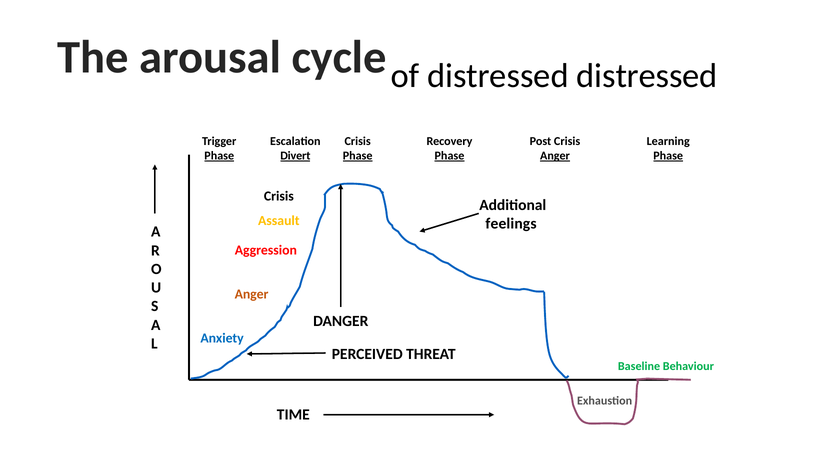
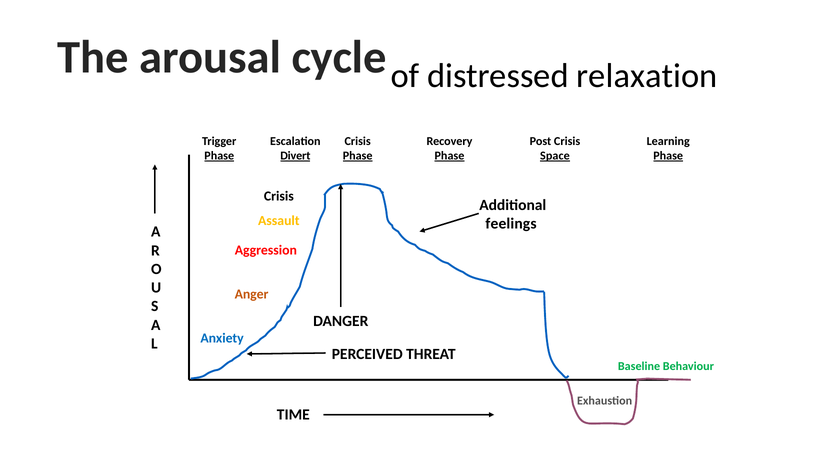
distressed distressed: distressed -> relaxation
Anger at (555, 156): Anger -> Space
